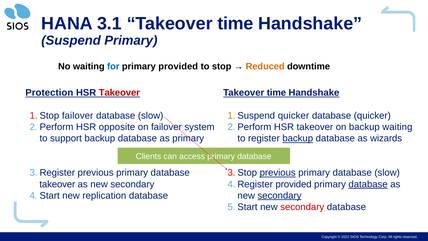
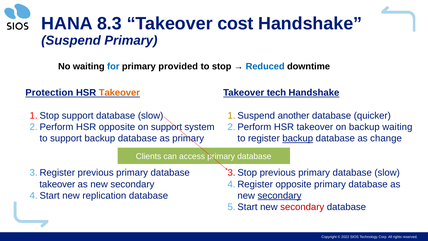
3.1: 3.1 -> 8.3
time at (235, 24): time -> cost
Reduced colour: orange -> blue
Takeover at (119, 93) colour: red -> orange
time at (276, 93): time -> tech
failover at (78, 116): failover -> support
quicker at (293, 116): quicker -> another
on failover: failover -> support
wizards: wizards -> change
previous at (278, 173) underline: present -> none
provided at (294, 184): provided -> opposite
database at (368, 184) underline: present -> none
